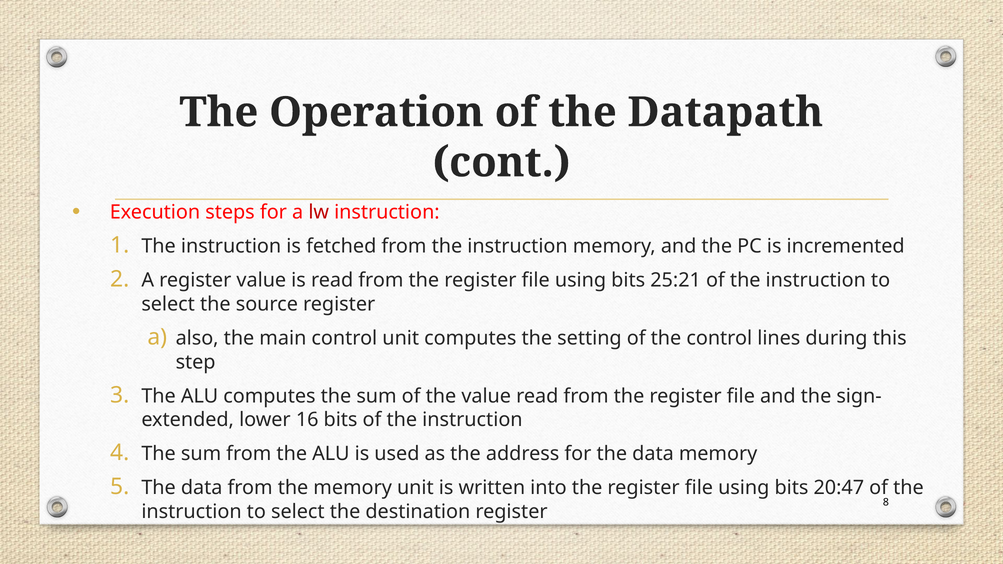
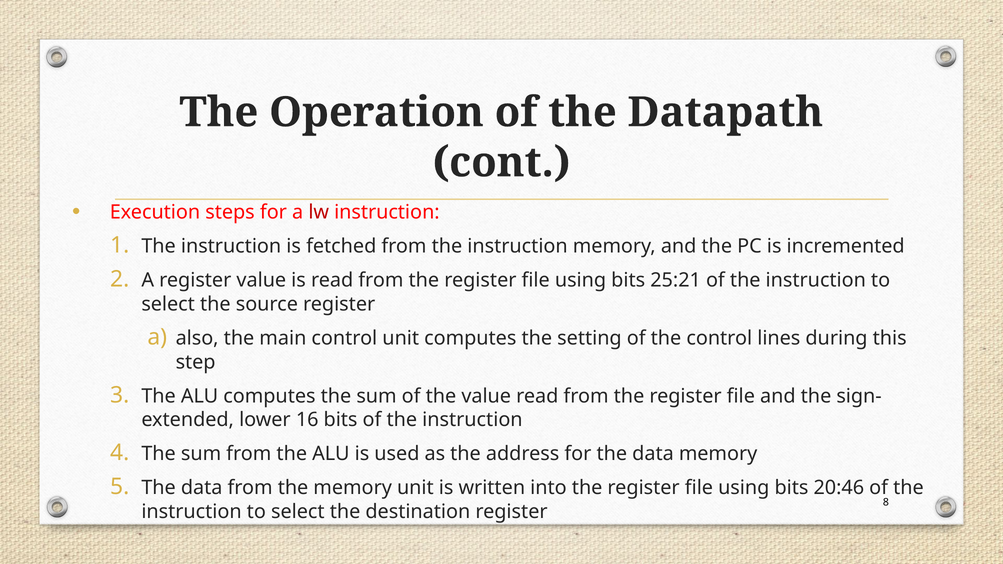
20:47: 20:47 -> 20:46
